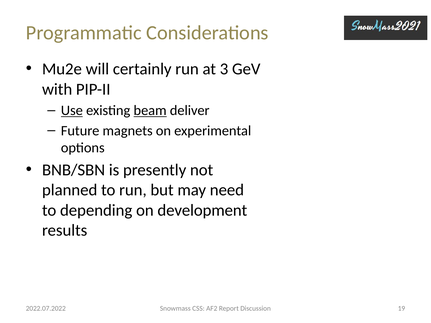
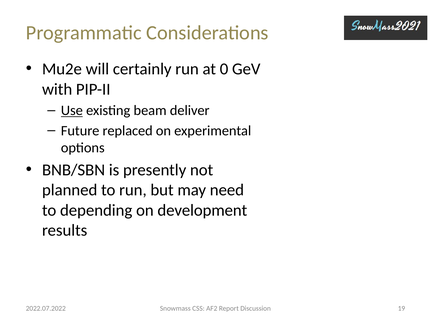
3: 3 -> 0
beam underline: present -> none
magnets: magnets -> replaced
